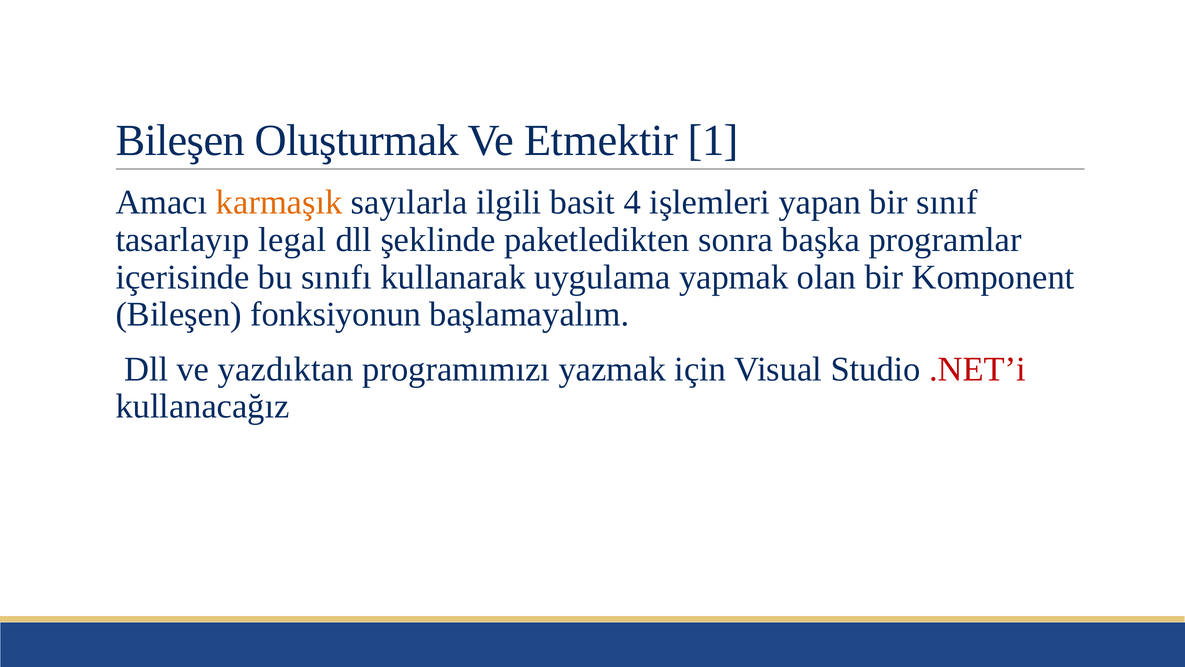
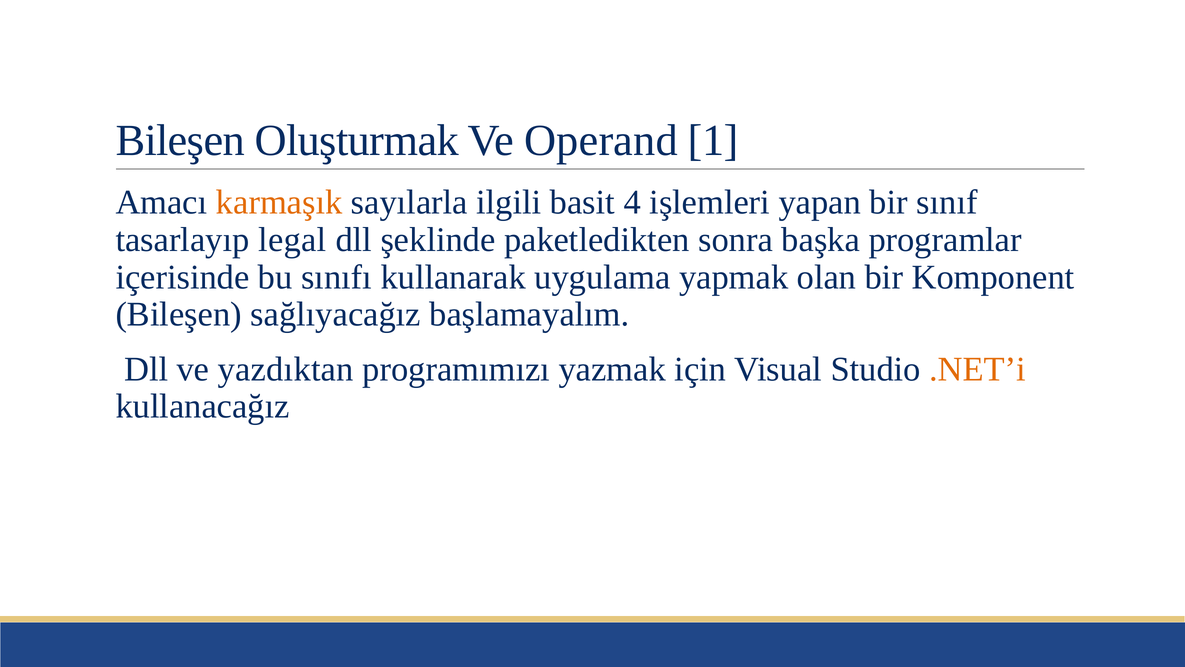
Etmektir: Etmektir -> Operand
fonksiyonun: fonksiyonun -> sağlıyacağız
.NET’i colour: red -> orange
